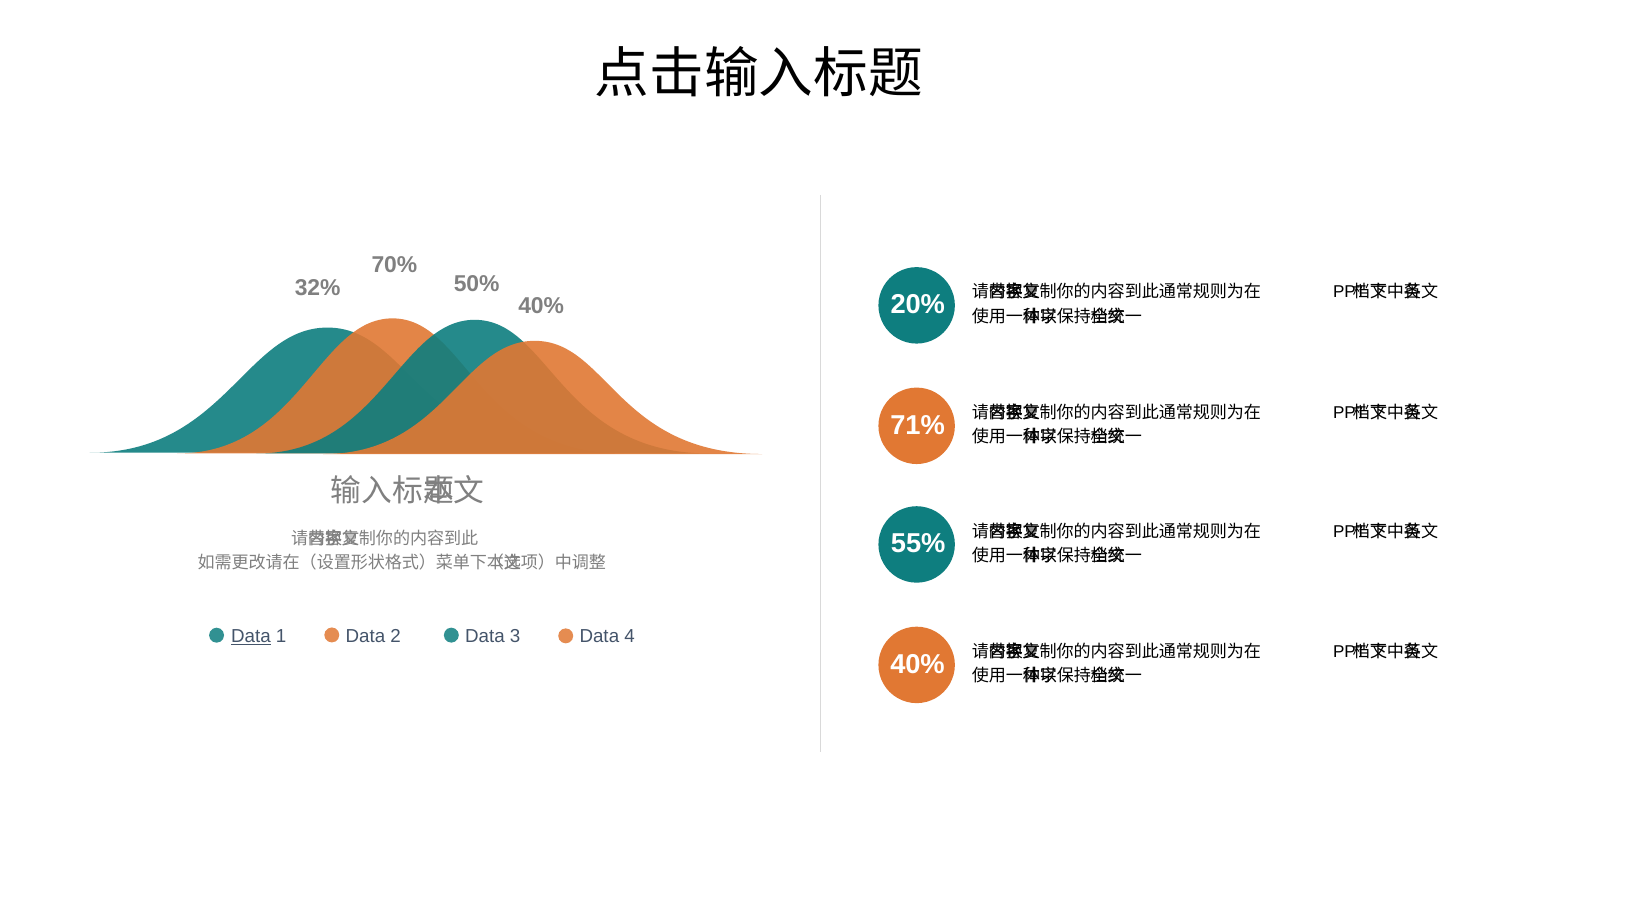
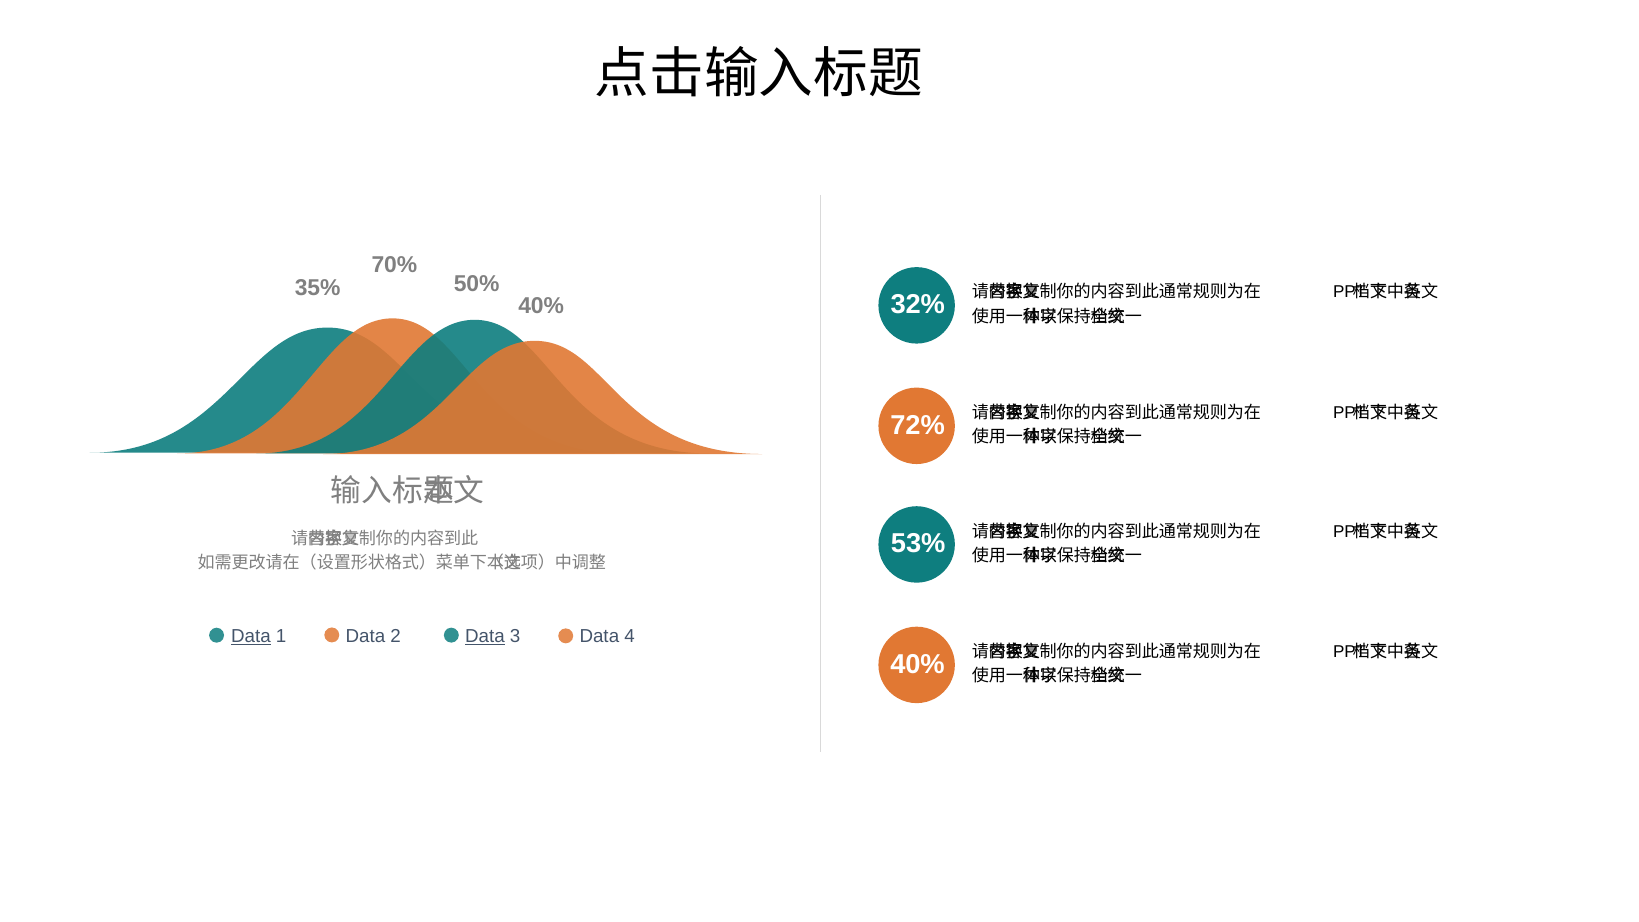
32%: 32% -> 35%
20%: 20% -> 32%
71%: 71% -> 72%
55%: 55% -> 53%
Data at (485, 636) underline: none -> present
